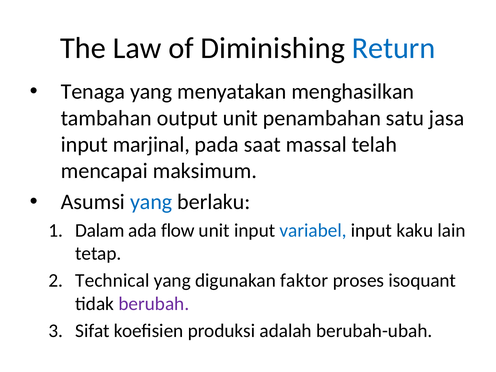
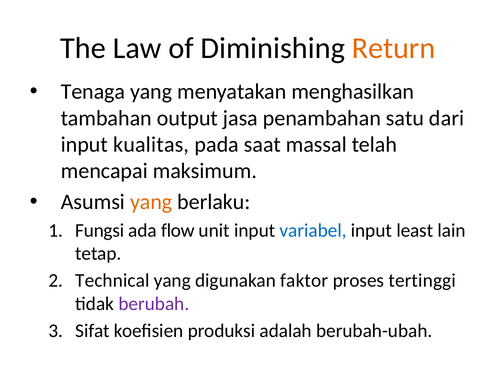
Return colour: blue -> orange
output unit: unit -> jasa
jasa: jasa -> dari
marjinal: marjinal -> kualitas
yang at (151, 202) colour: blue -> orange
Dalam: Dalam -> Fungsi
kaku: kaku -> least
isoquant: isoquant -> tertinggi
